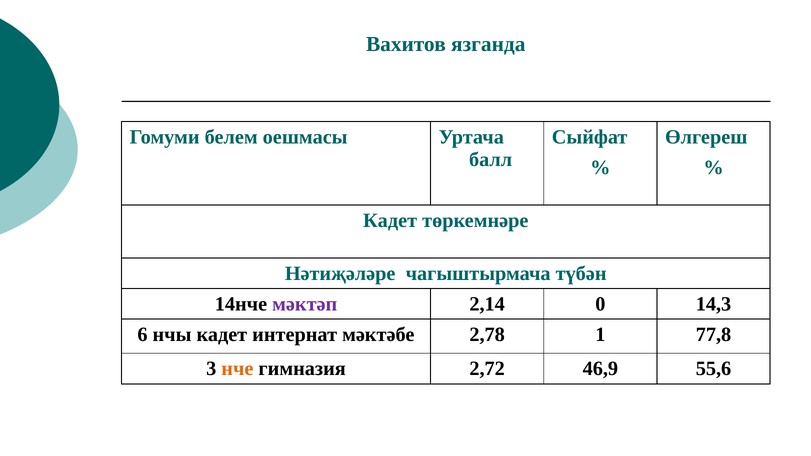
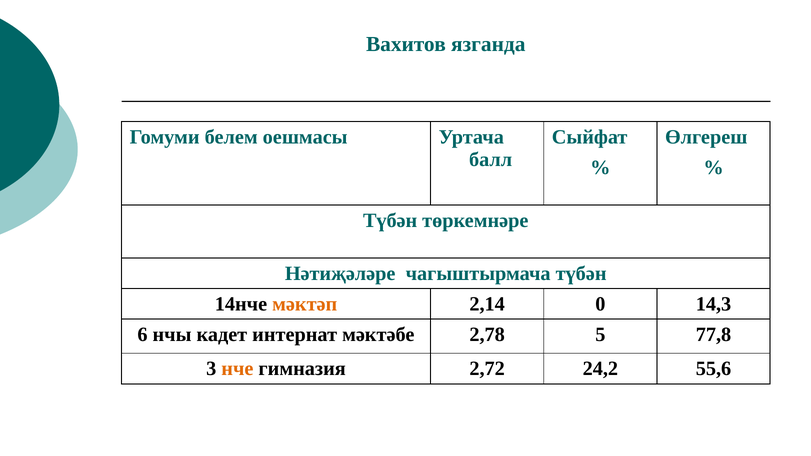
Кадет at (390, 221): Кадет -> Түбән
мәктәп colour: purple -> orange
1: 1 -> 5
46,9: 46,9 -> 24,2
